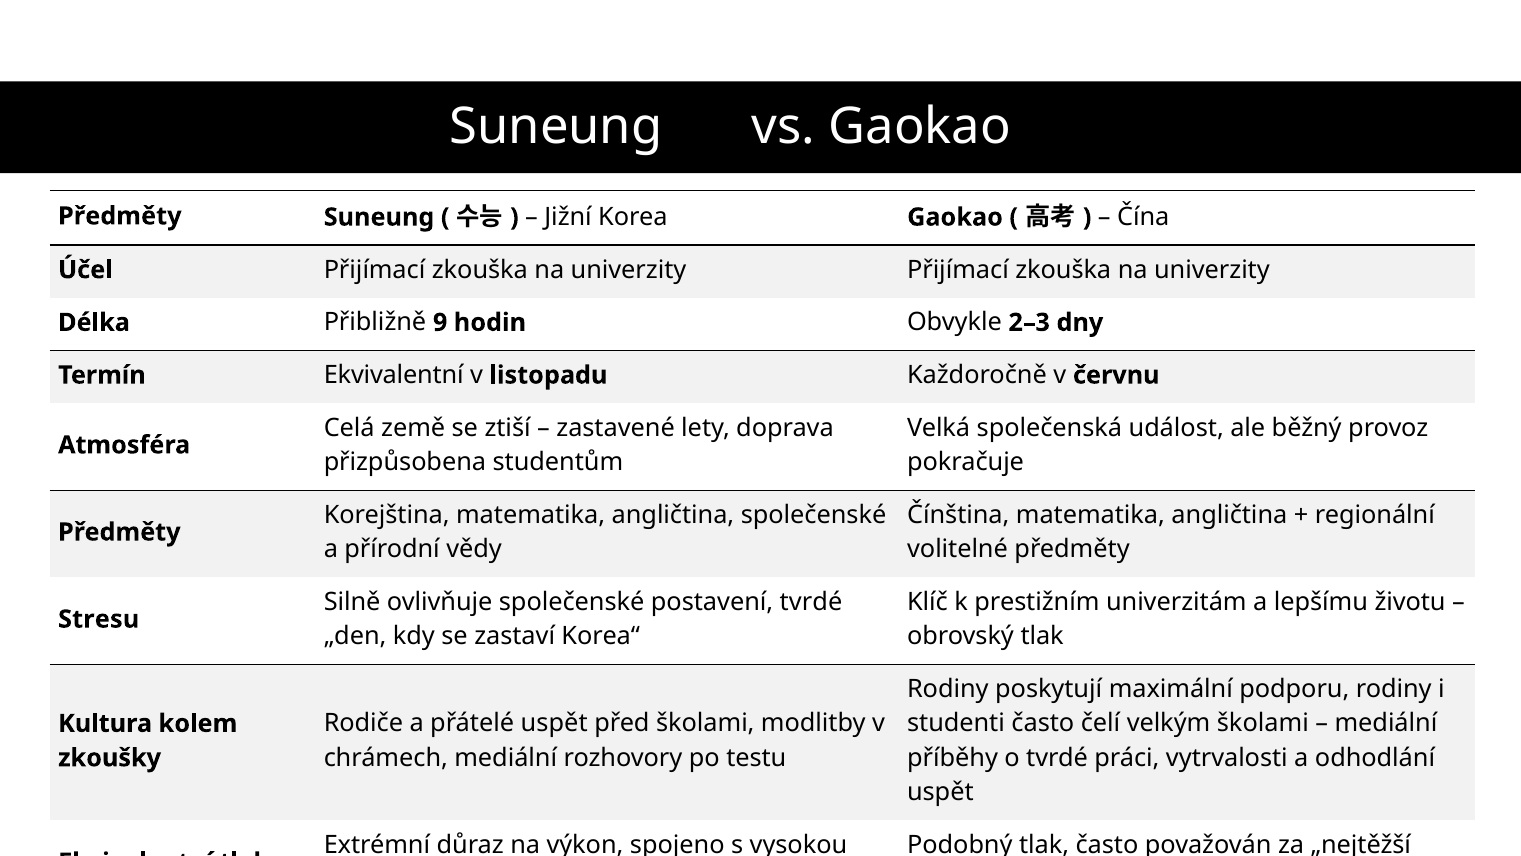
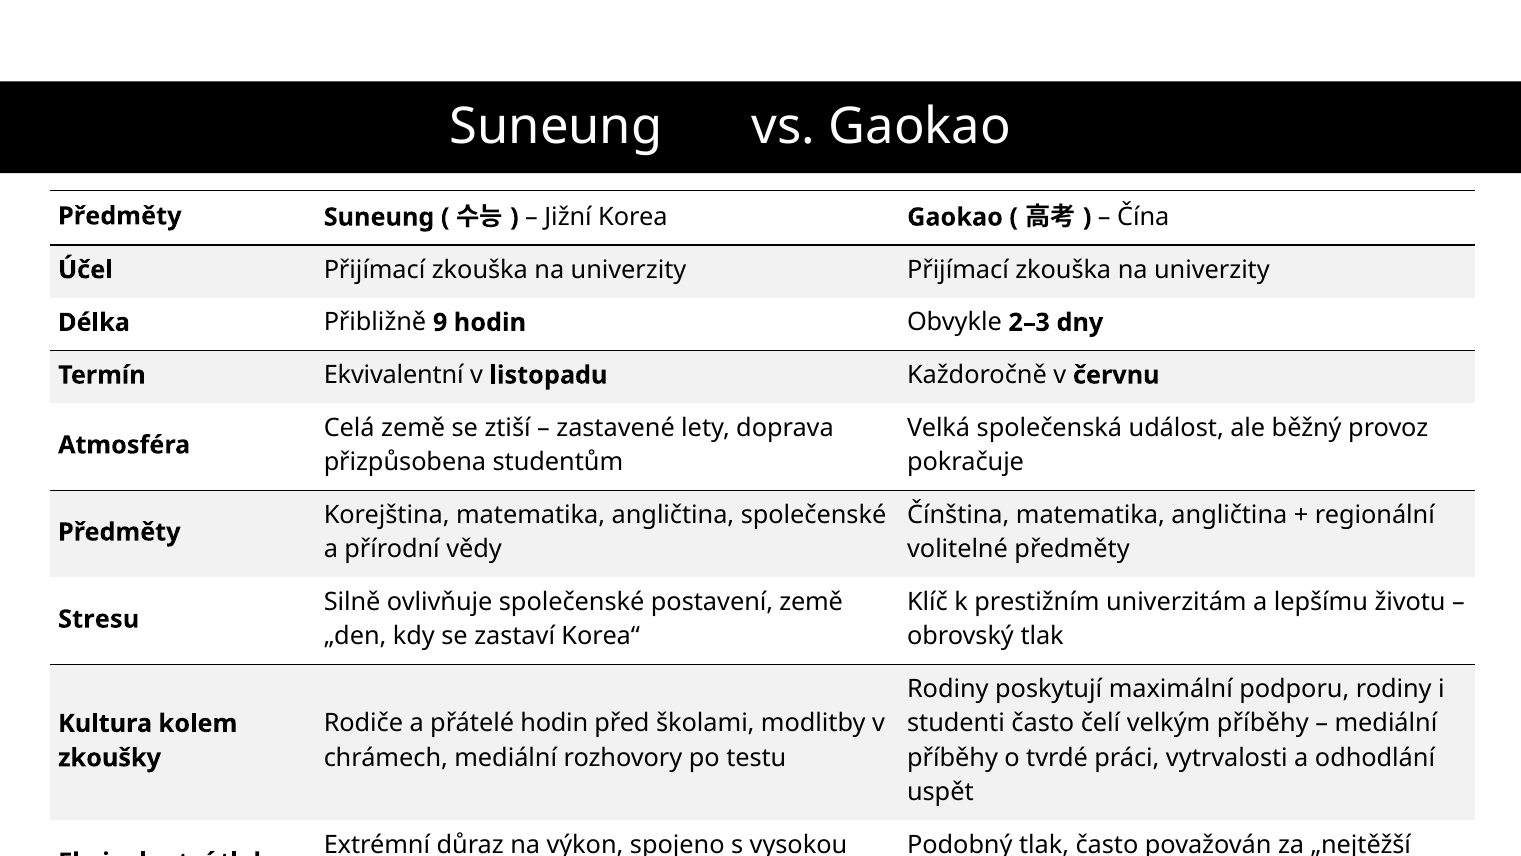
postavení tvrdé: tvrdé -> země
přátelé uspět: uspět -> hodin
velkým školami: školami -> příběhy
